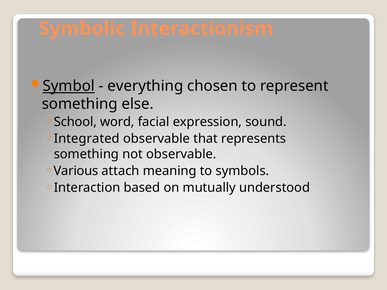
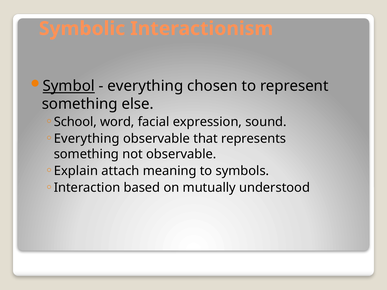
Integrated at (87, 139): Integrated -> Everything
Various: Various -> Explain
